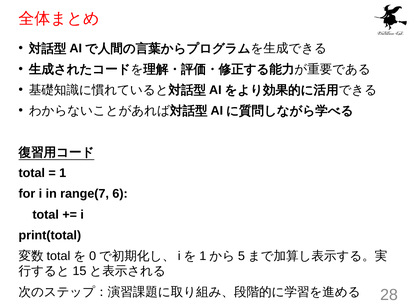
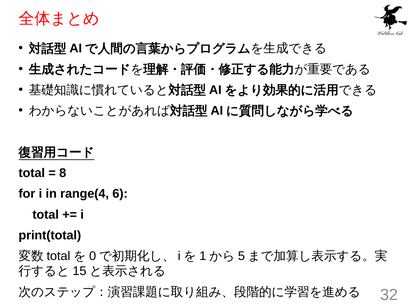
1: 1 -> 8
range(7: range(7 -> range(4
28: 28 -> 32
